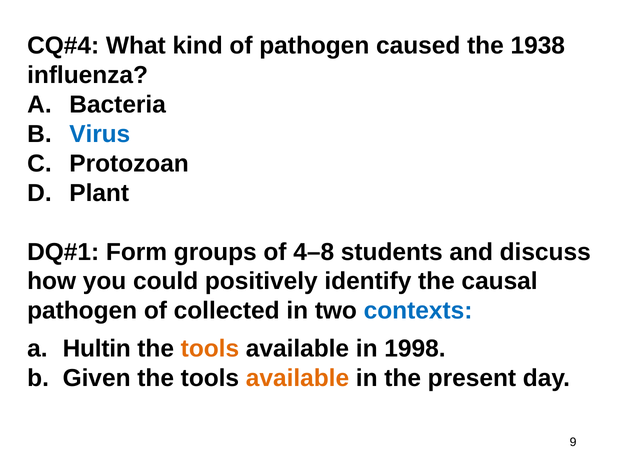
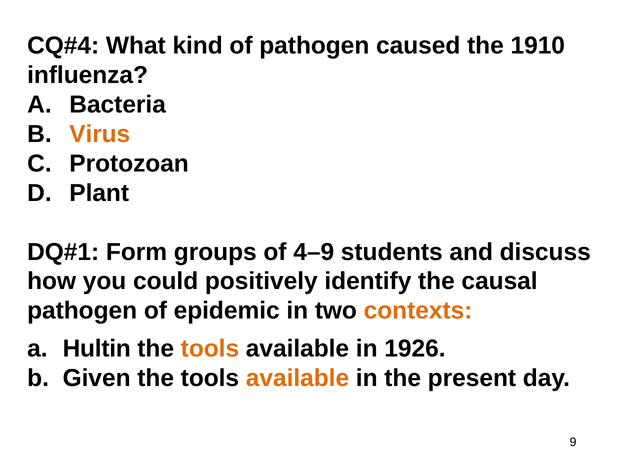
1938: 1938 -> 1910
Virus colour: blue -> orange
4–8: 4–8 -> 4–9
collected: collected -> epidemic
contexts colour: blue -> orange
1998: 1998 -> 1926
